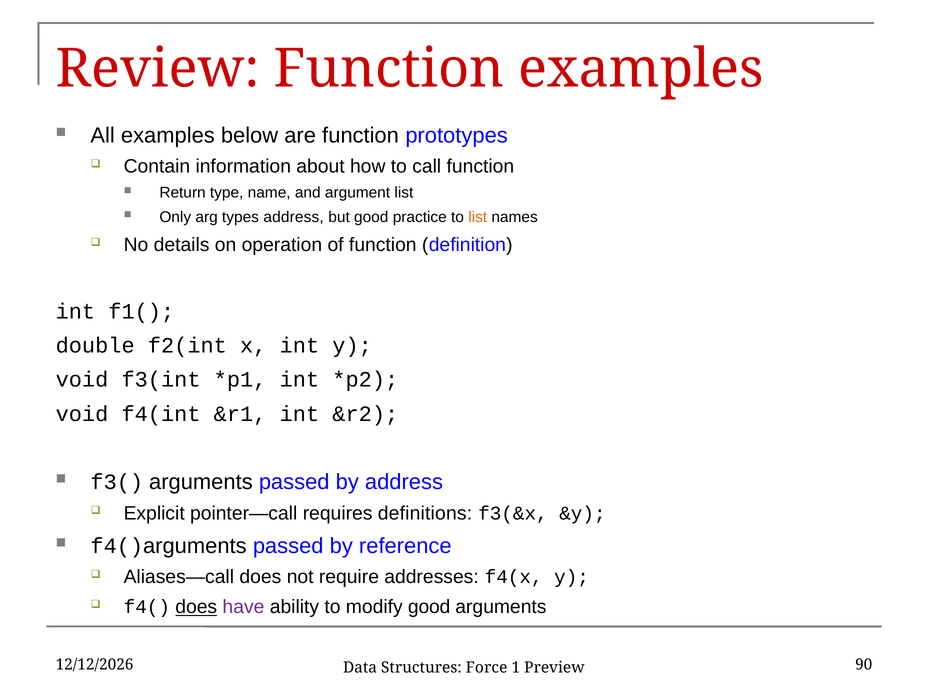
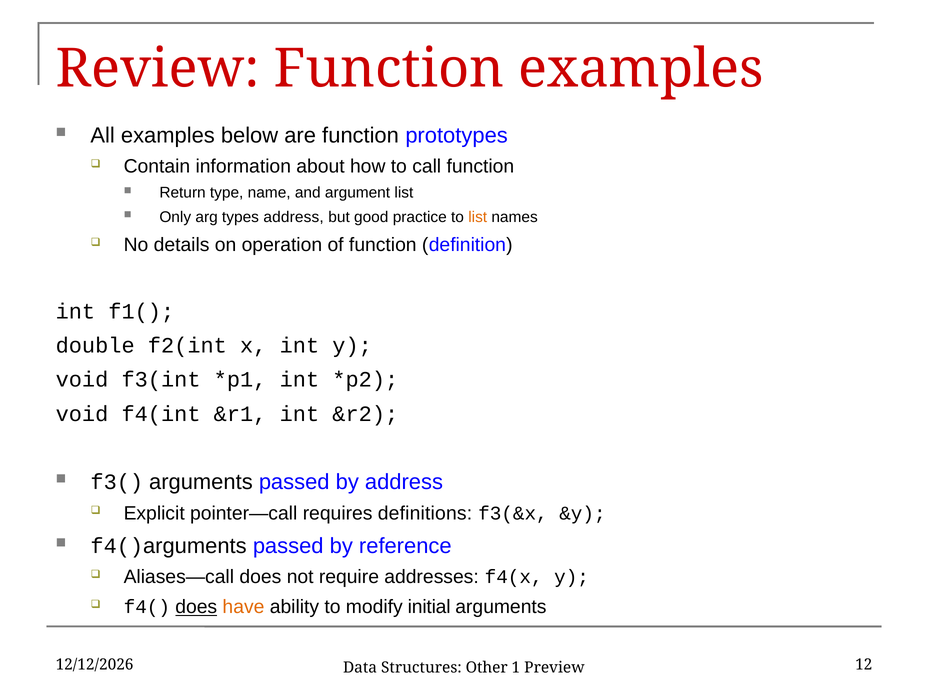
have colour: purple -> orange
modify good: good -> initial
90: 90 -> 12
Force: Force -> Other
